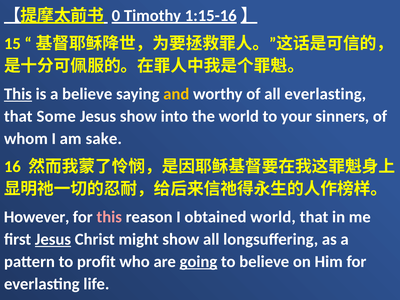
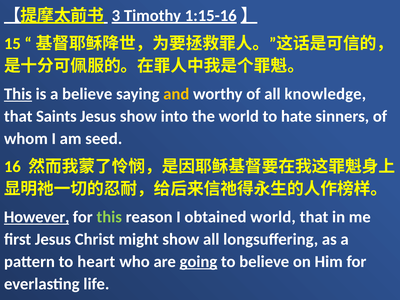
0: 0 -> 3
all everlasting: everlasting -> knowledge
Some: Some -> Saints
your: your -> hate
sake: sake -> seed
However underline: none -> present
this at (109, 217) colour: pink -> light green
Jesus at (53, 239) underline: present -> none
profit: profit -> heart
